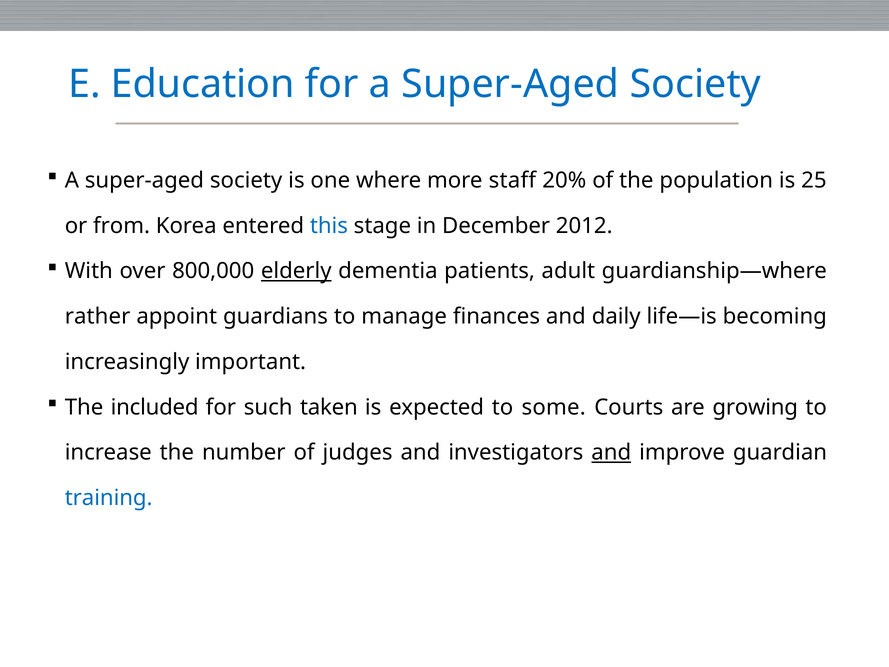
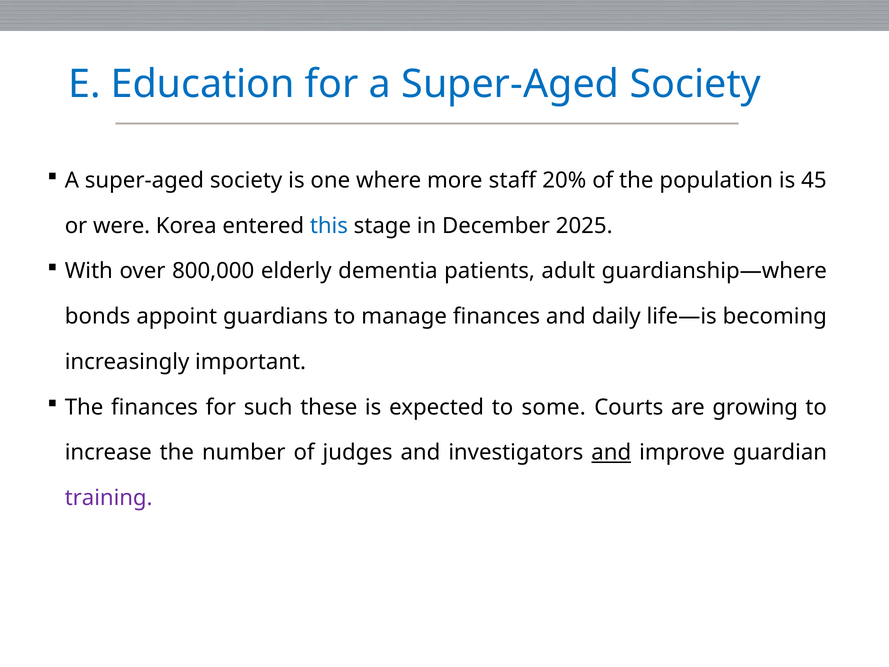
25: 25 -> 45
from: from -> were
2012: 2012 -> 2025
elderly underline: present -> none
rather: rather -> bonds
The included: included -> finances
taken: taken -> these
training colour: blue -> purple
